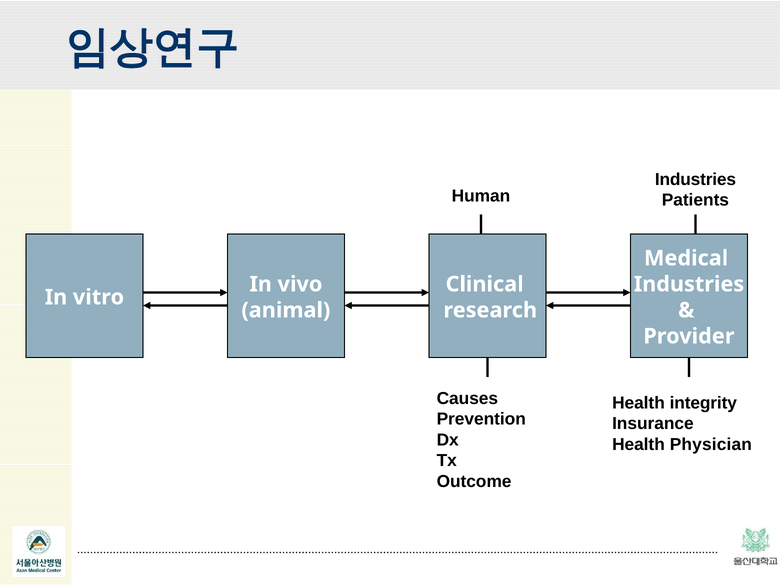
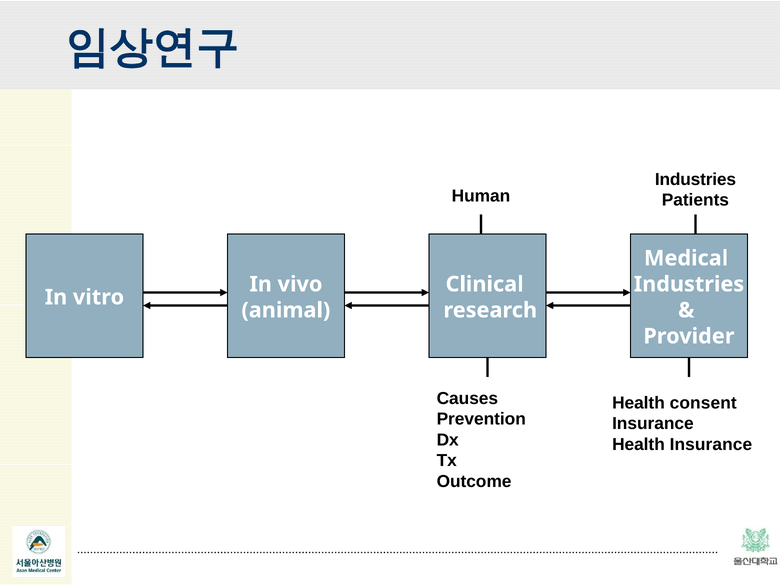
integrity: integrity -> consent
Health Physician: Physician -> Insurance
